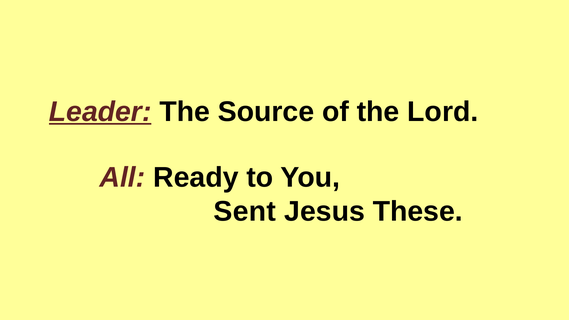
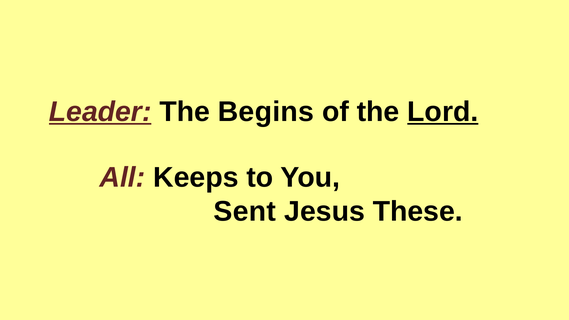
Source: Source -> Begins
Lord underline: none -> present
Ready: Ready -> Keeps
